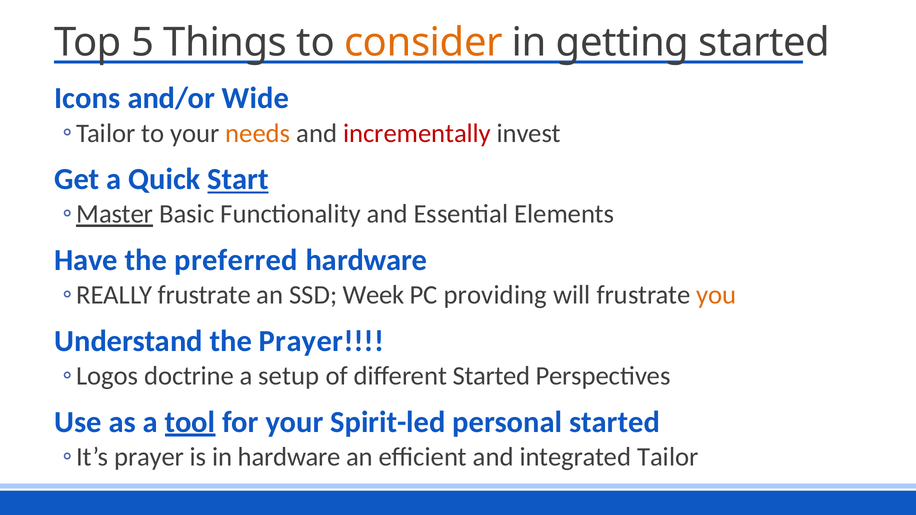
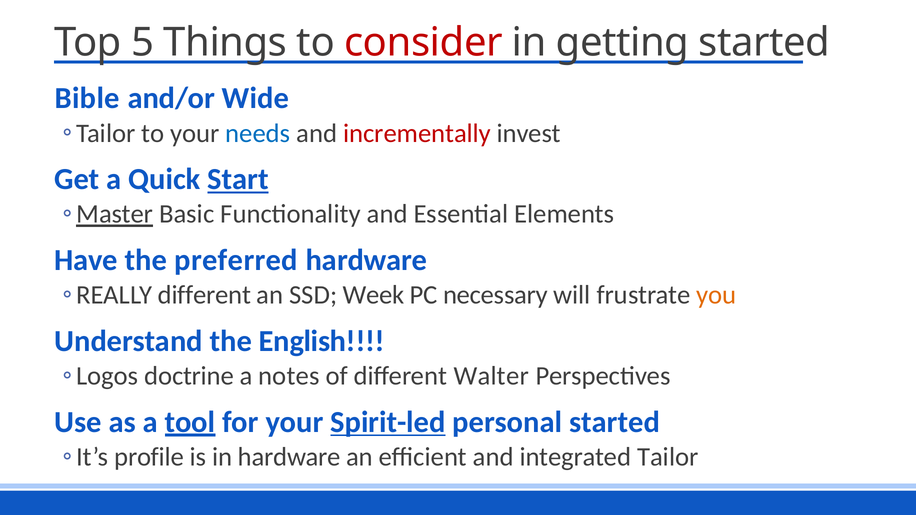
consider colour: orange -> red
Icons: Icons -> Bible
needs colour: orange -> blue
frustrate at (204, 295): frustrate -> different
providing: providing -> necessary
the Prayer: Prayer -> English
setup: setup -> notes
different Started: Started -> Walter
Spirit-led underline: none -> present
prayer at (149, 457): prayer -> profile
